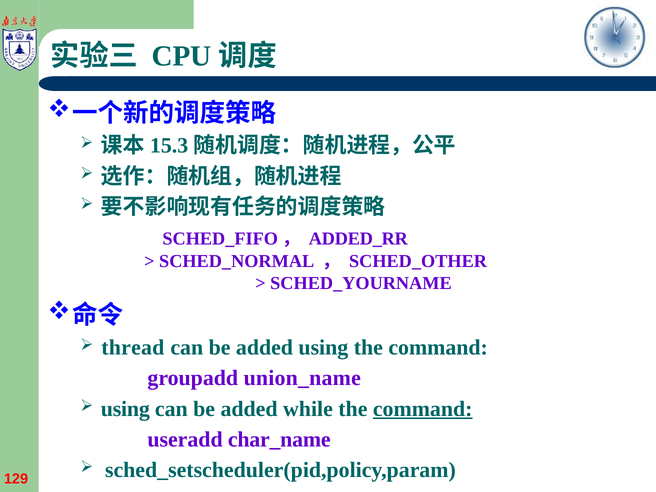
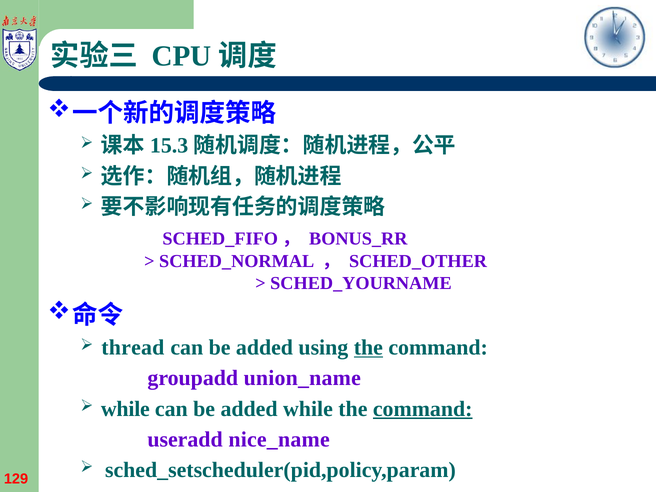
ADDED_RR: ADDED_RR -> BONUS_RR
the at (368, 348) underline: none -> present
using at (125, 409): using -> while
char_name: char_name -> nice_name
